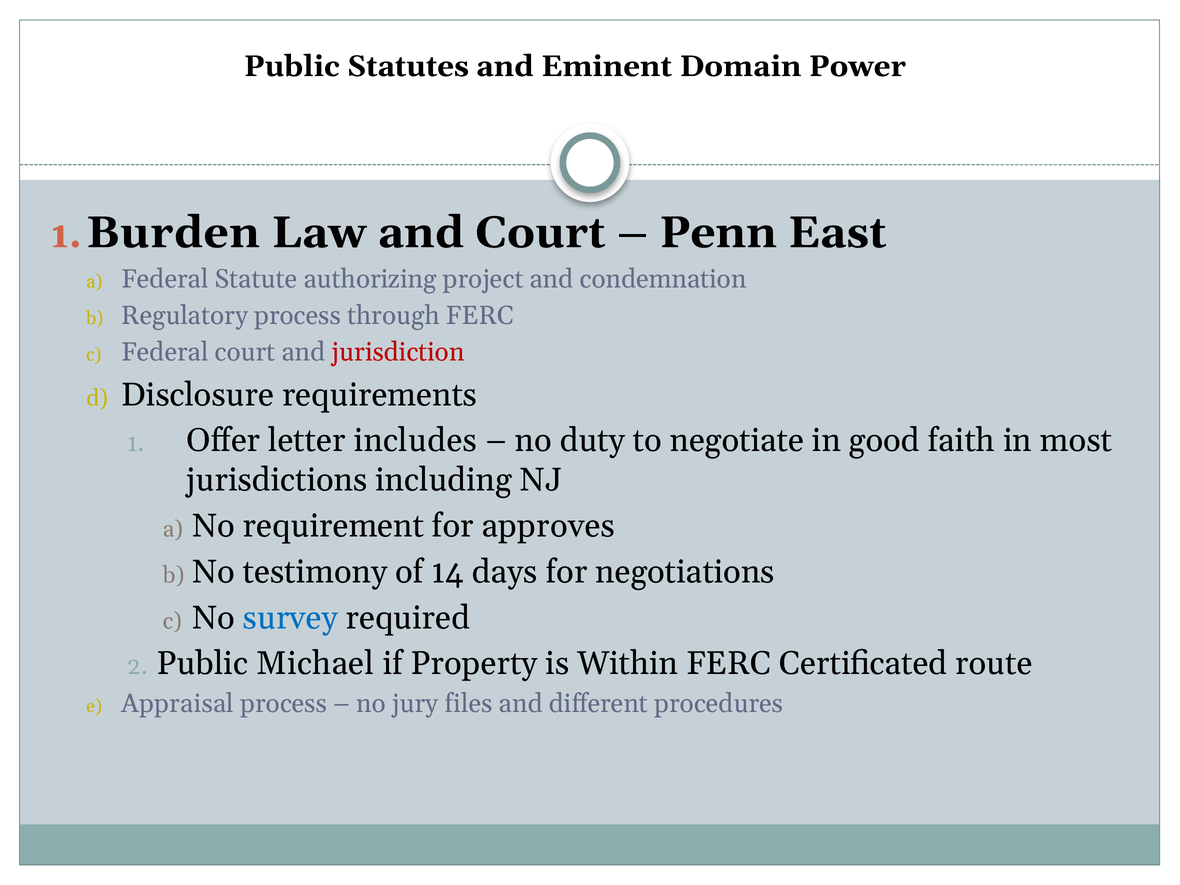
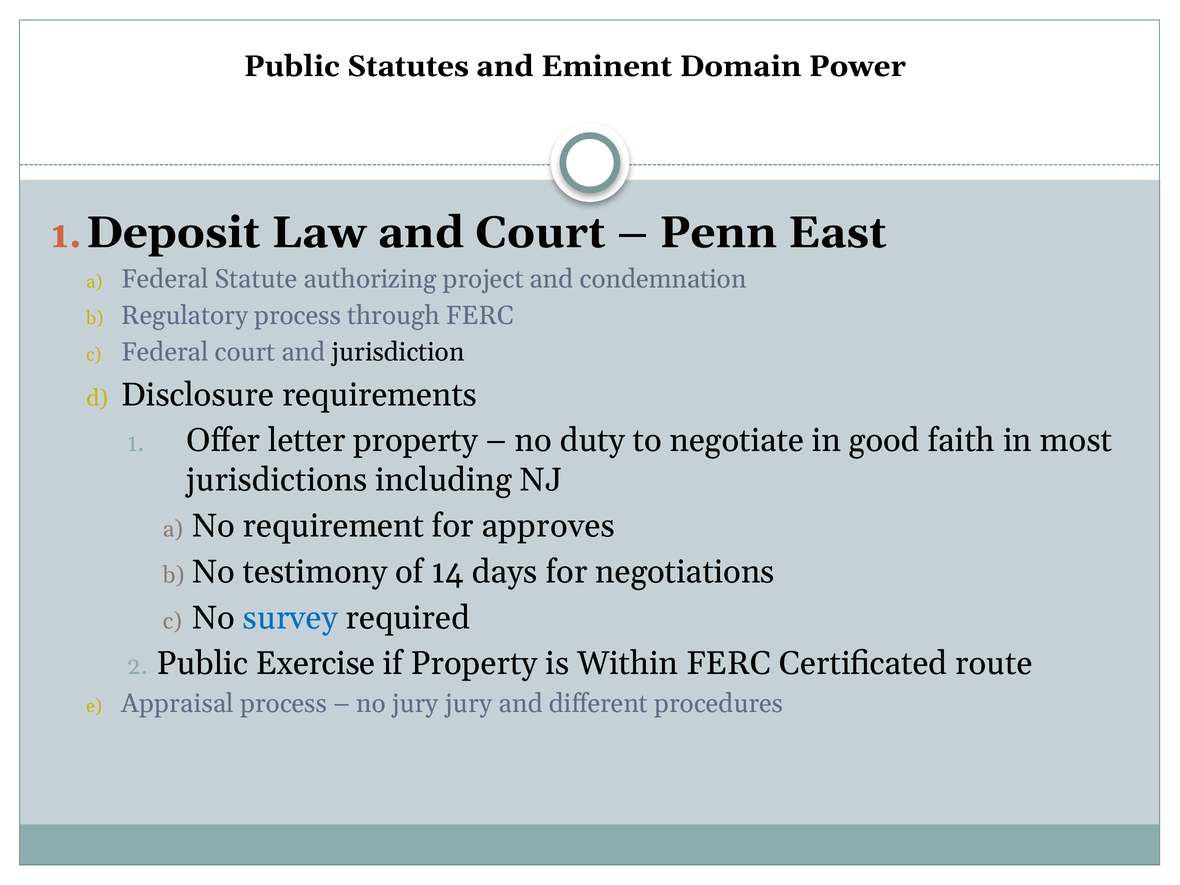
Burden: Burden -> Deposit
jurisdiction colour: red -> black
letter includes: includes -> property
Michael: Michael -> Exercise
jury files: files -> jury
